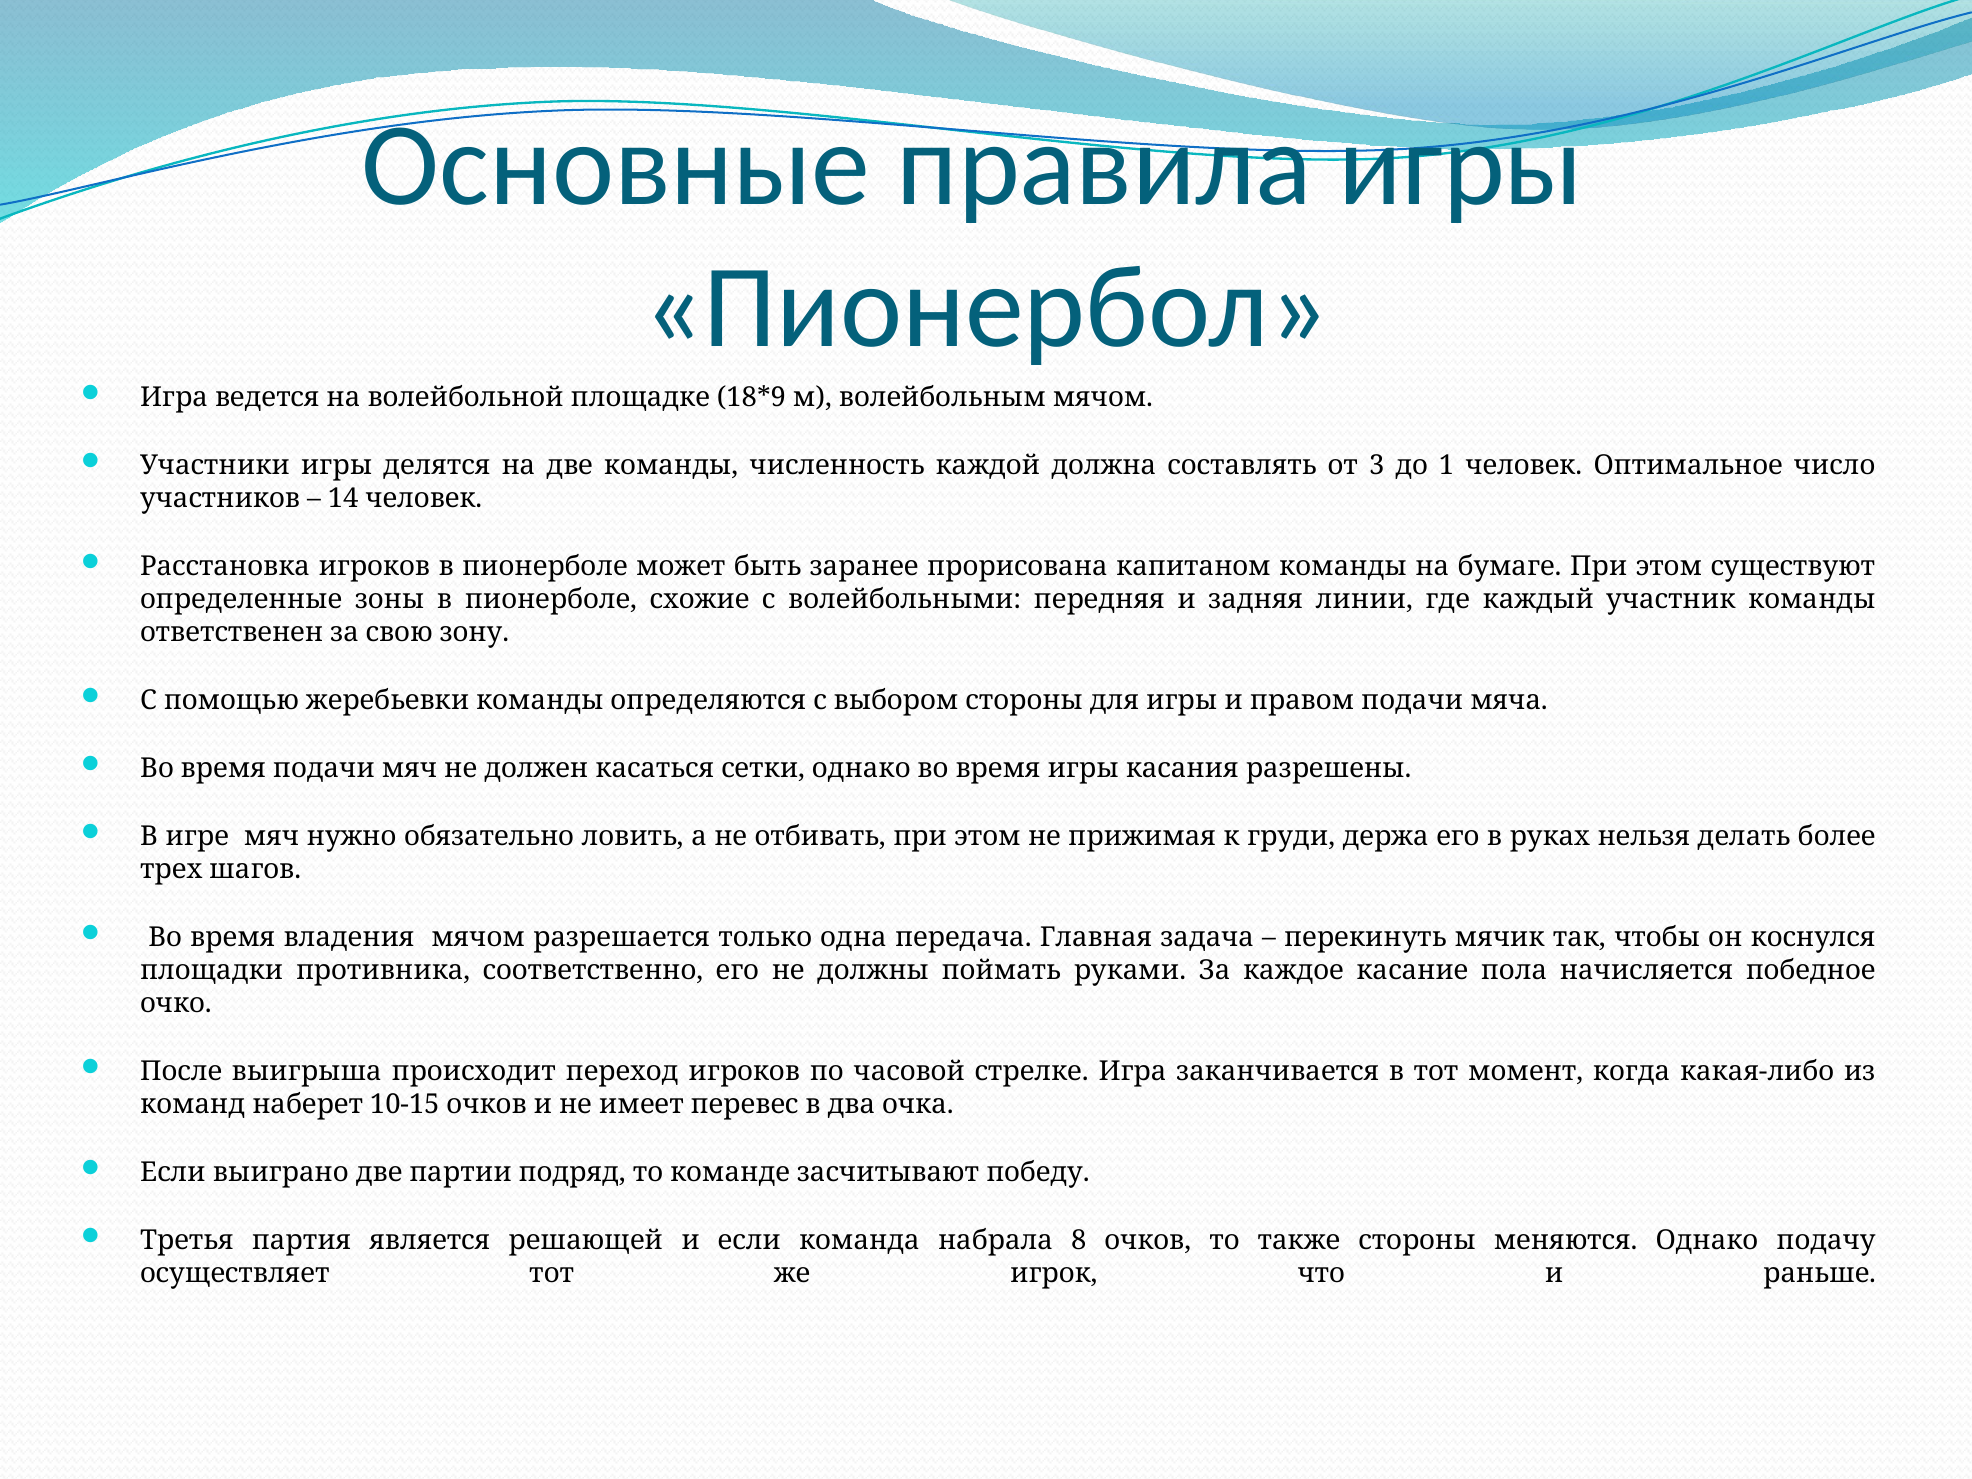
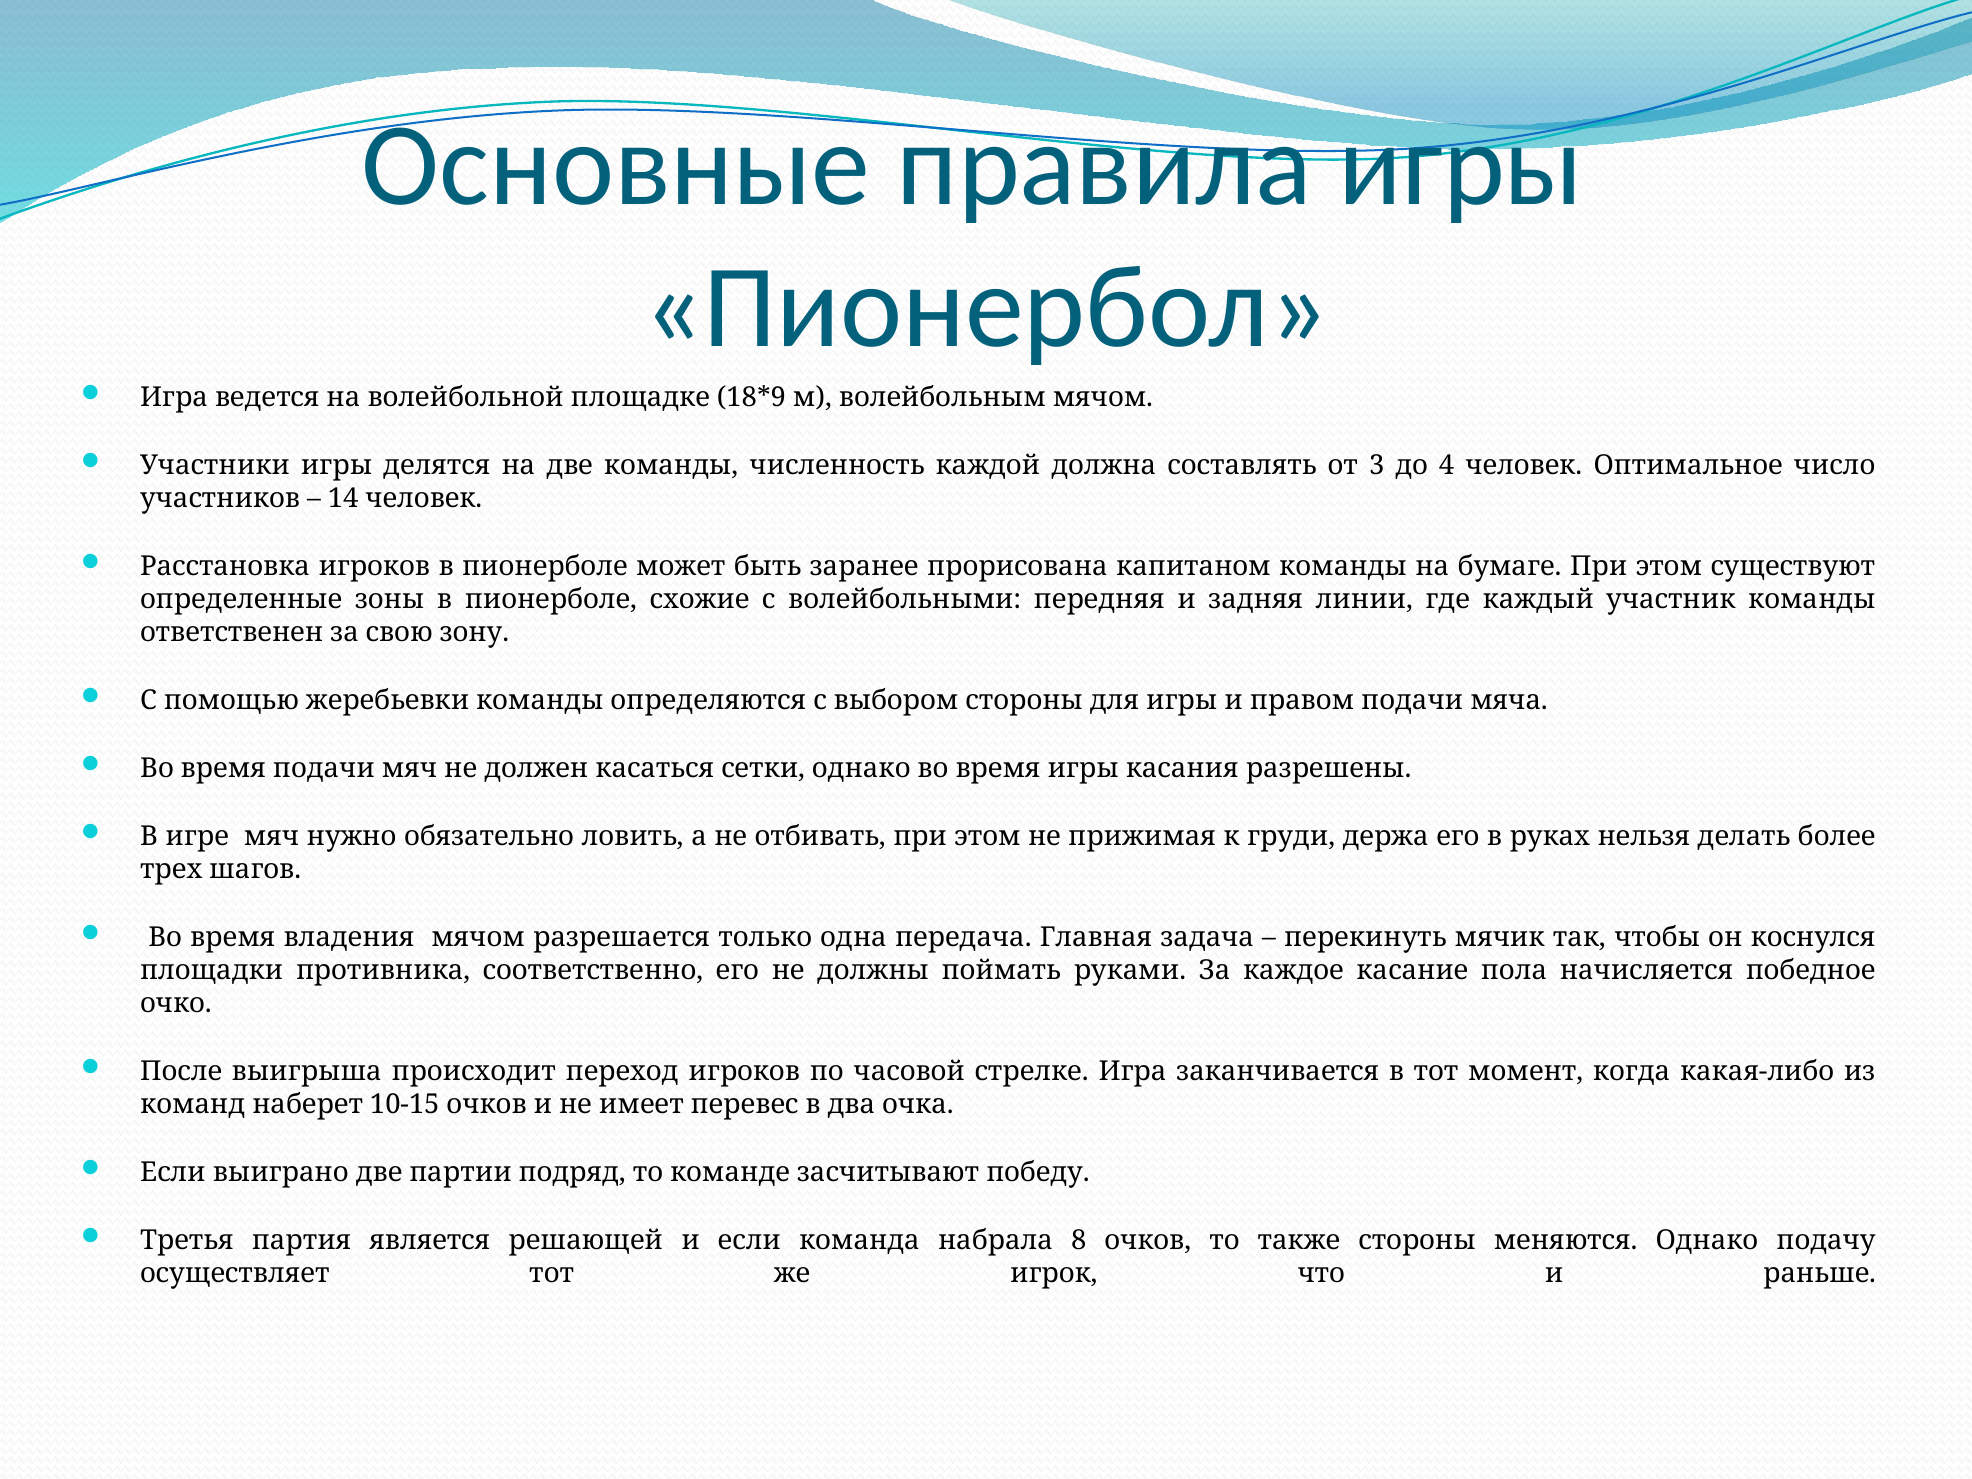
1: 1 -> 4
